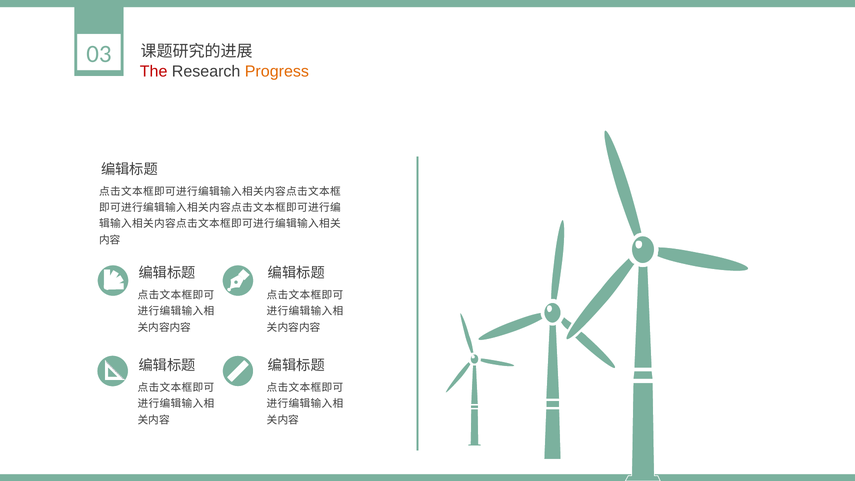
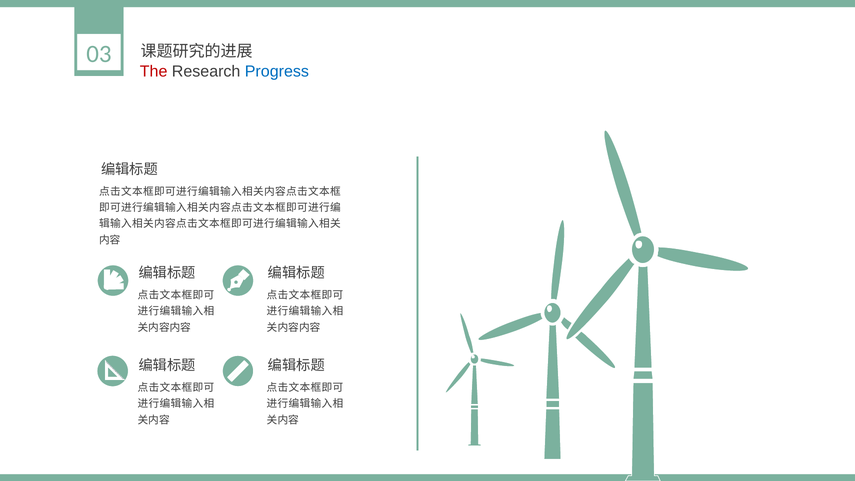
Progress colour: orange -> blue
